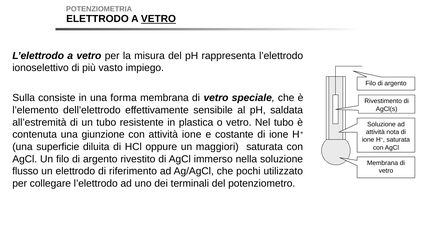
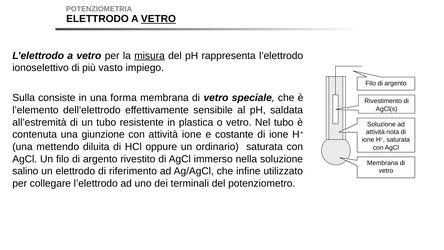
misura underline: none -> present
superficie: superficie -> mettendo
maggiori: maggiori -> ordinario
flusso: flusso -> salino
pochi: pochi -> infine
